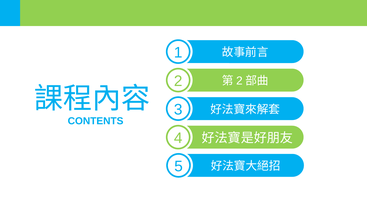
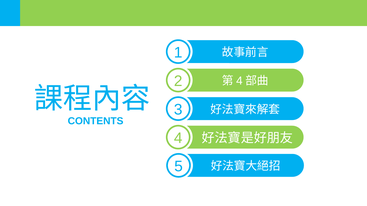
2 at (239, 81): 2 -> 4
